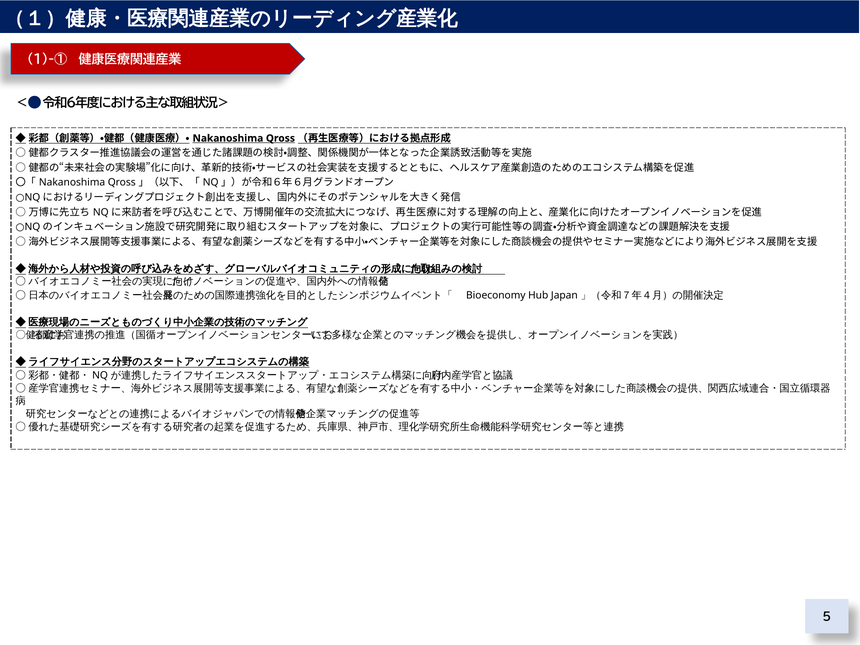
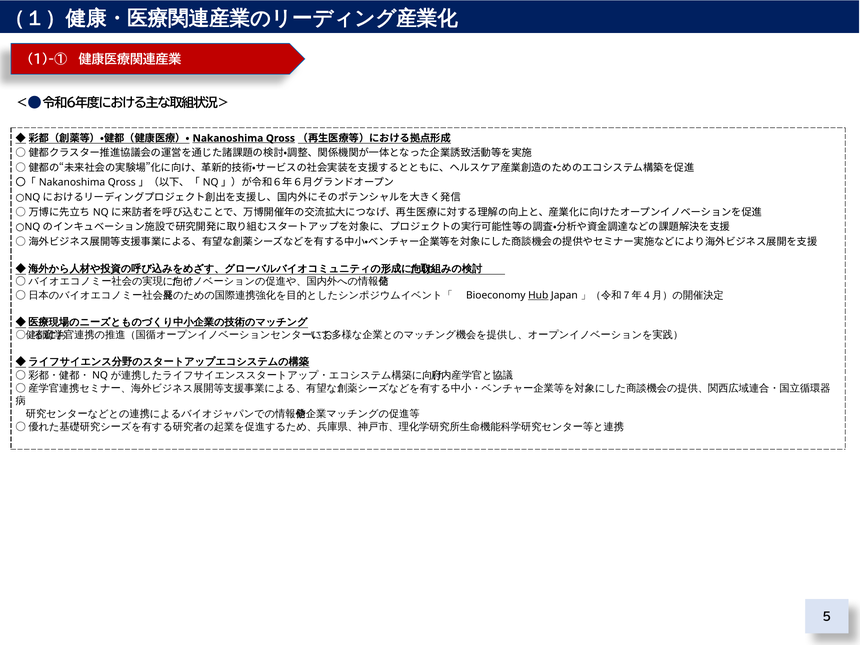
Hub underline: none -> present
